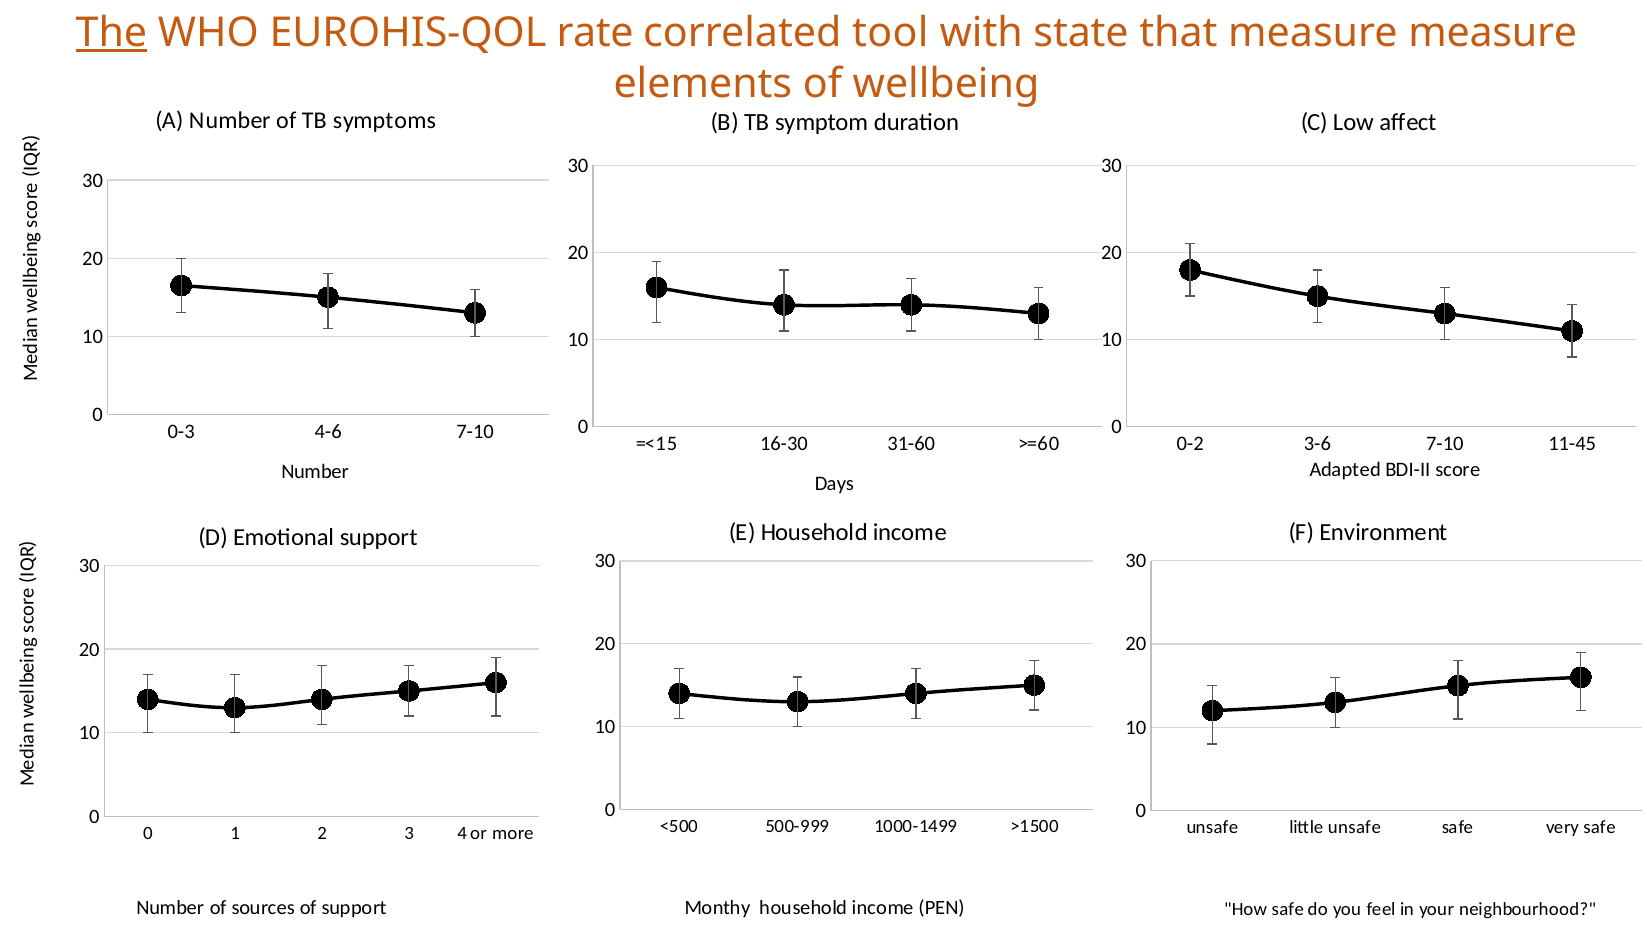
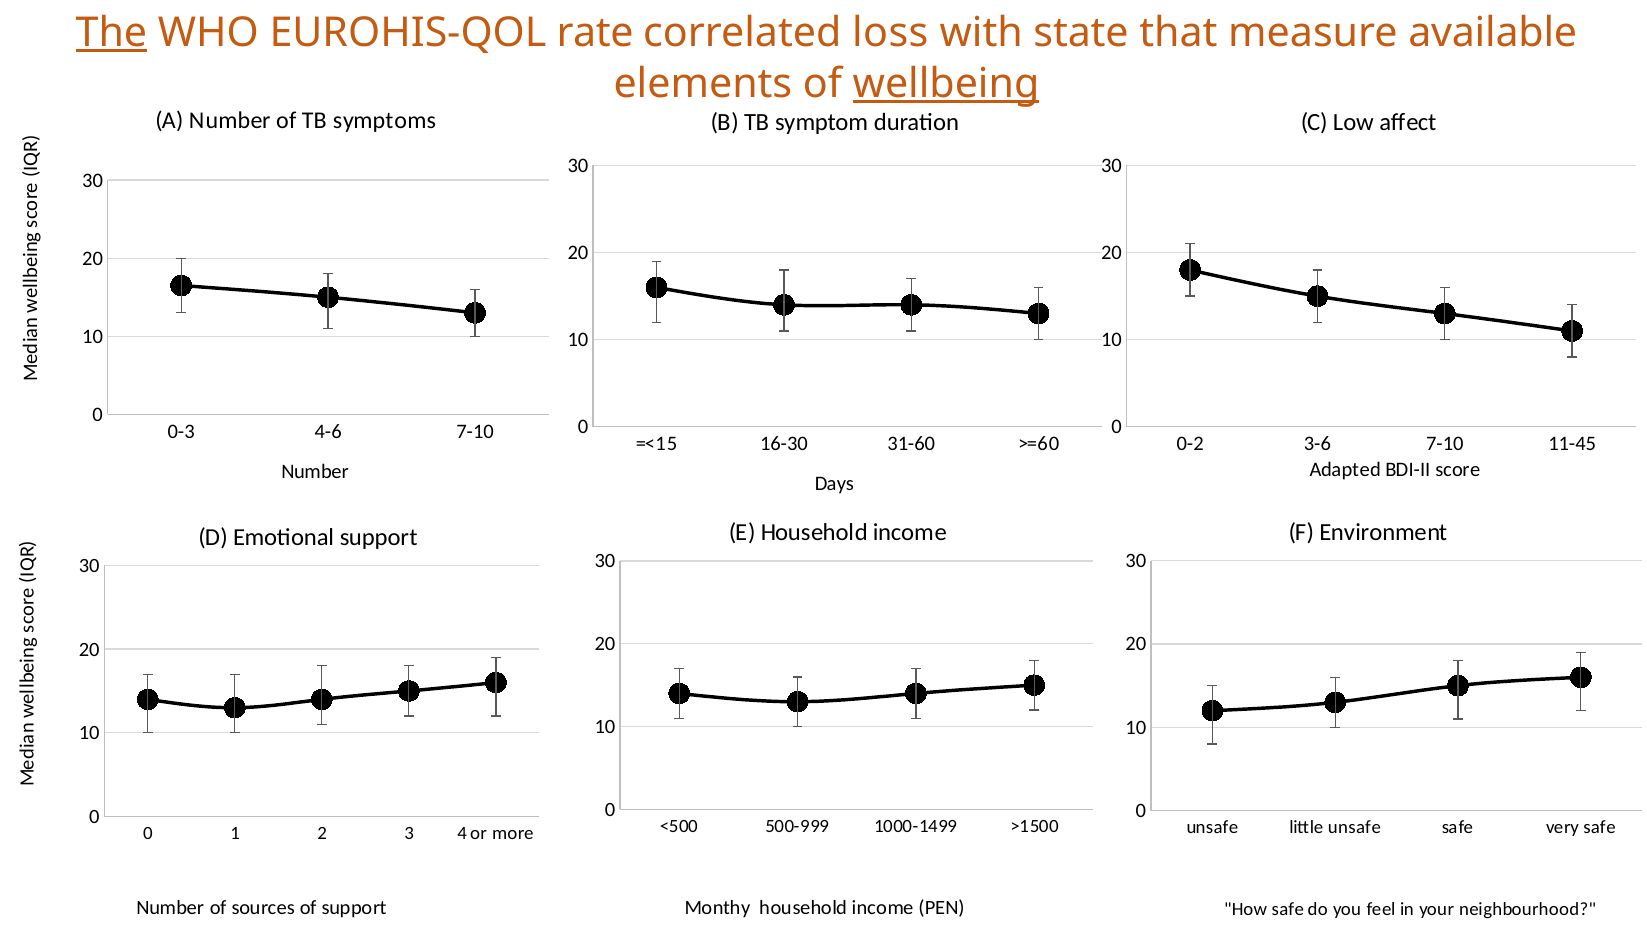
tool: tool -> loss
measure measure: measure -> available
wellbeing underline: none -> present
